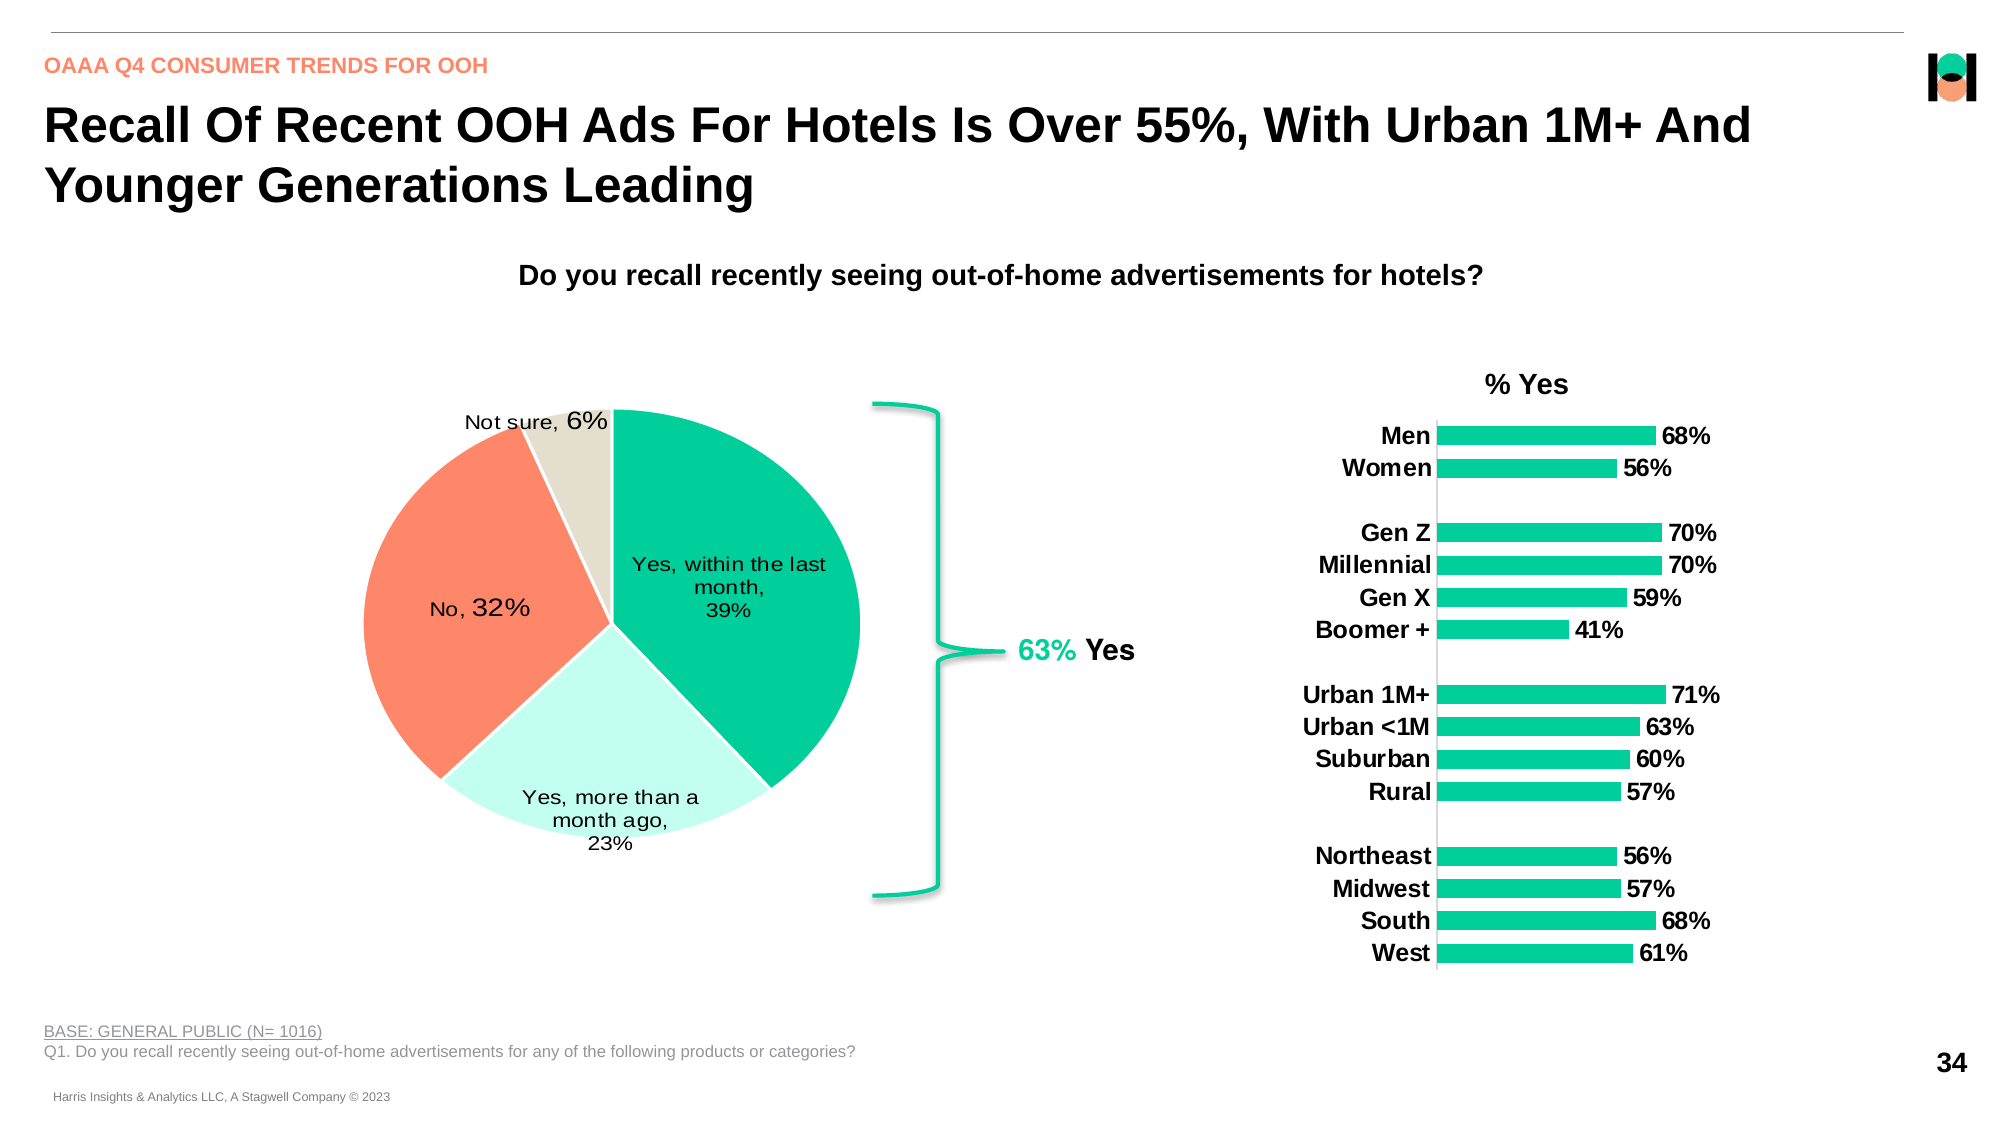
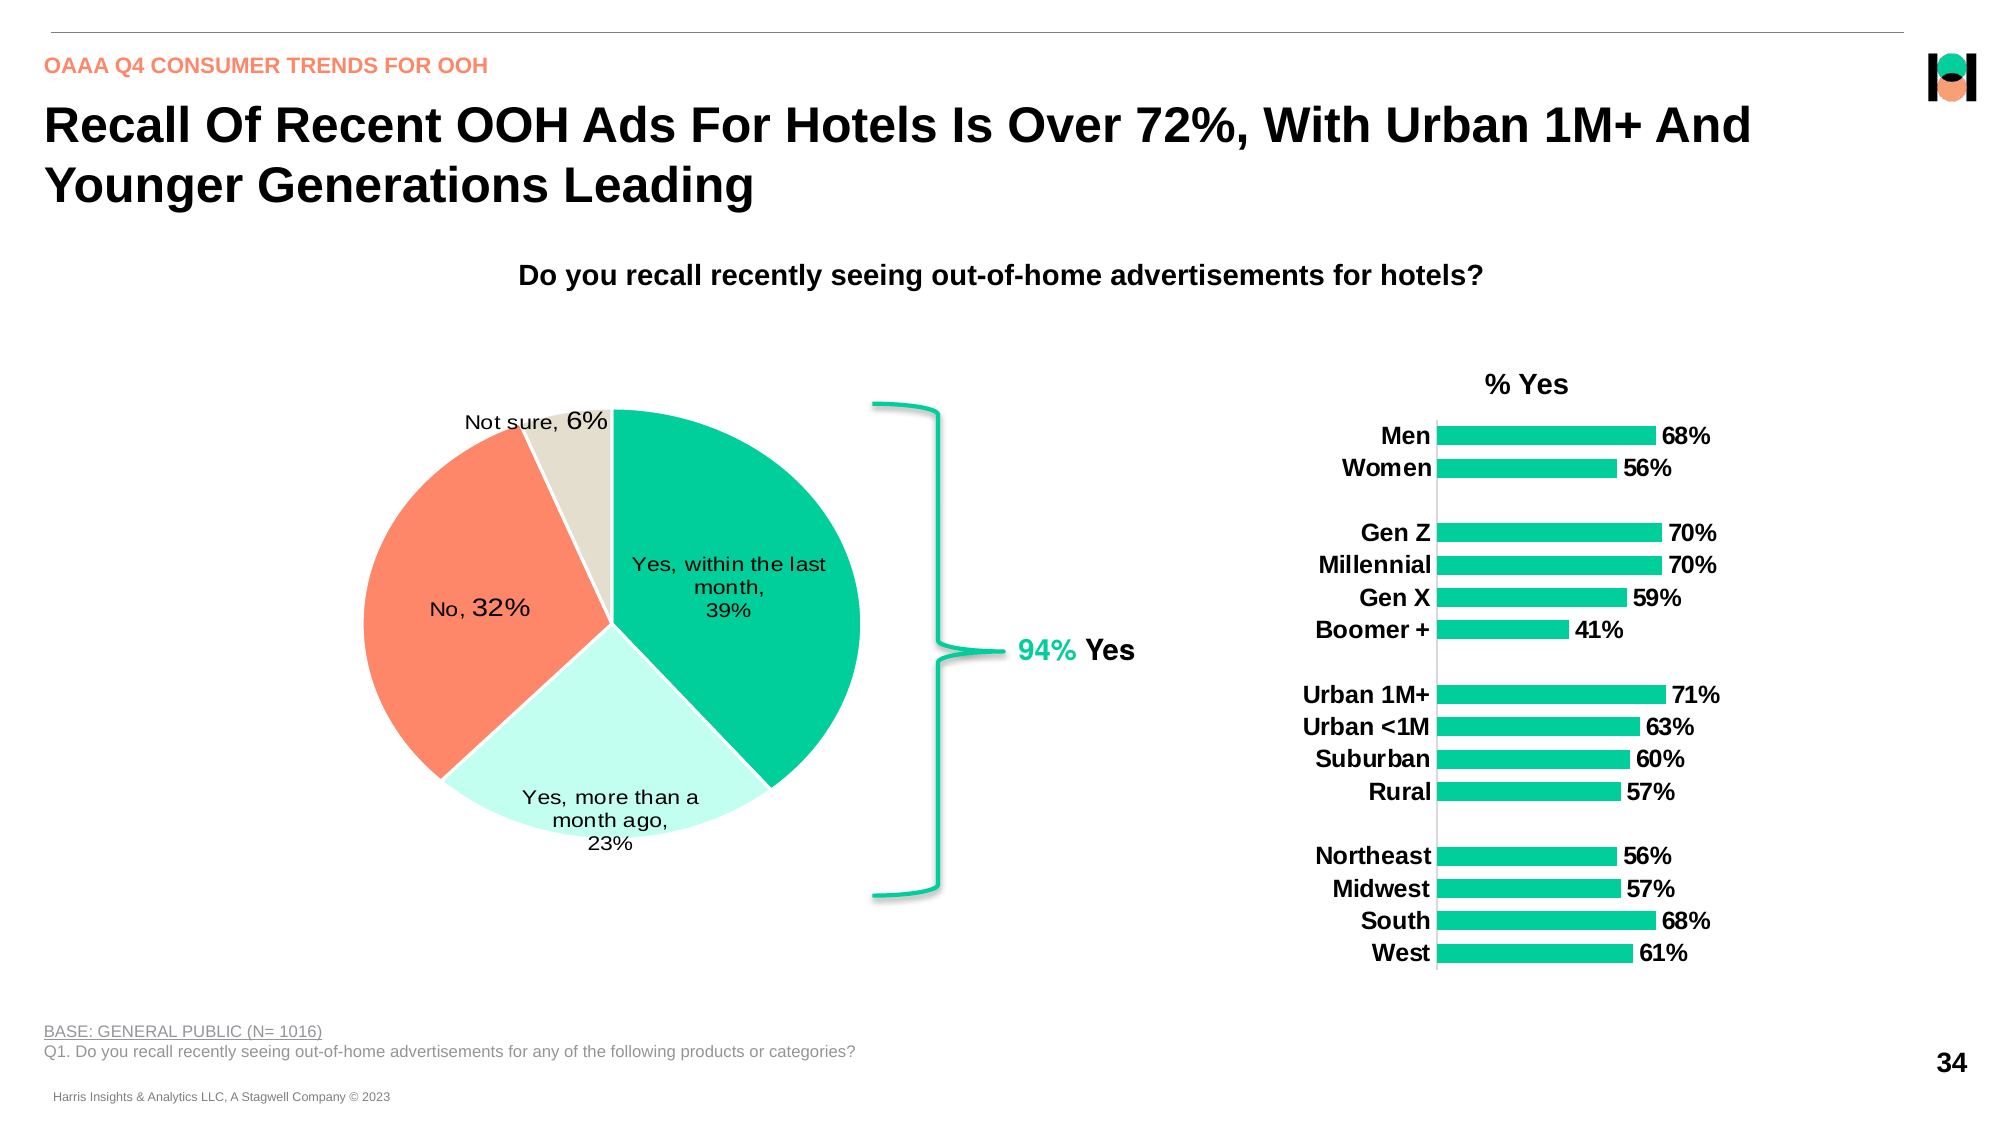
55%: 55% -> 72%
63% at (1048, 651): 63% -> 94%
